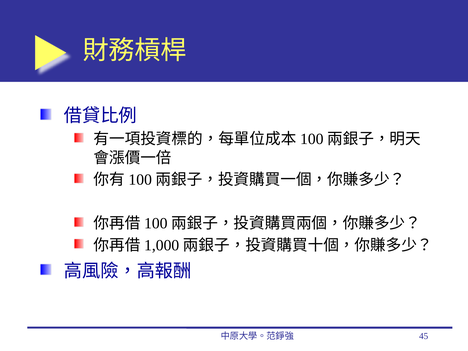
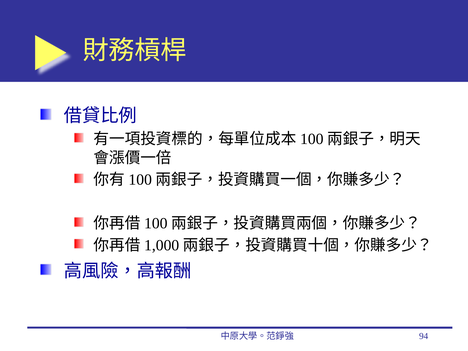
45: 45 -> 94
